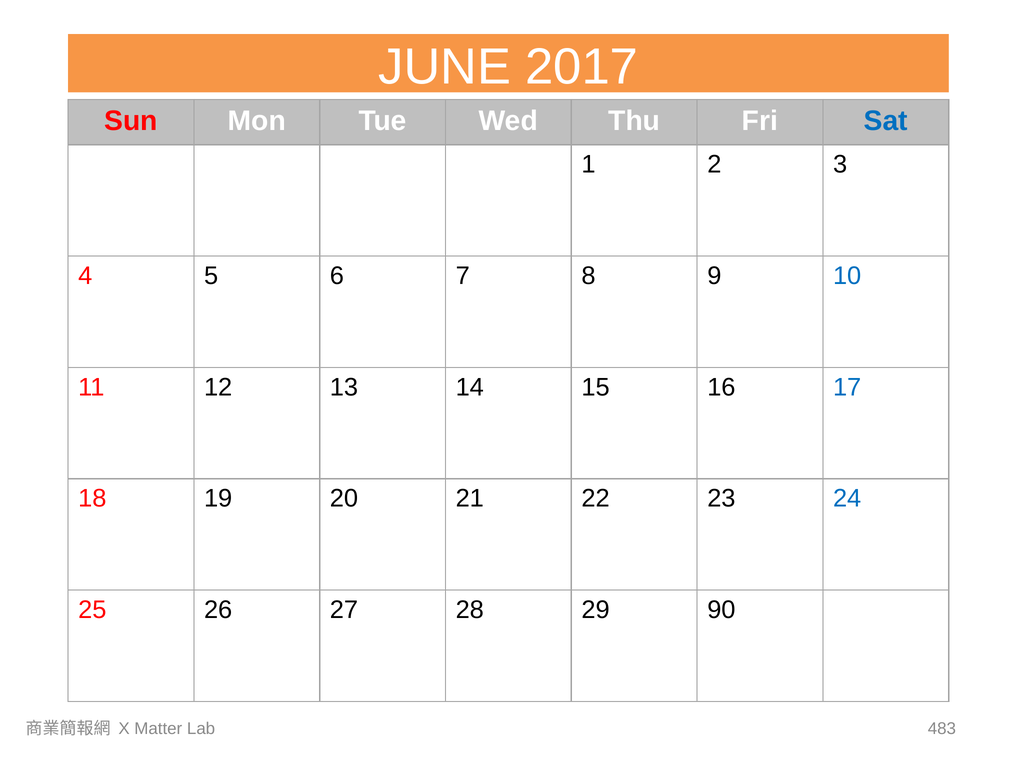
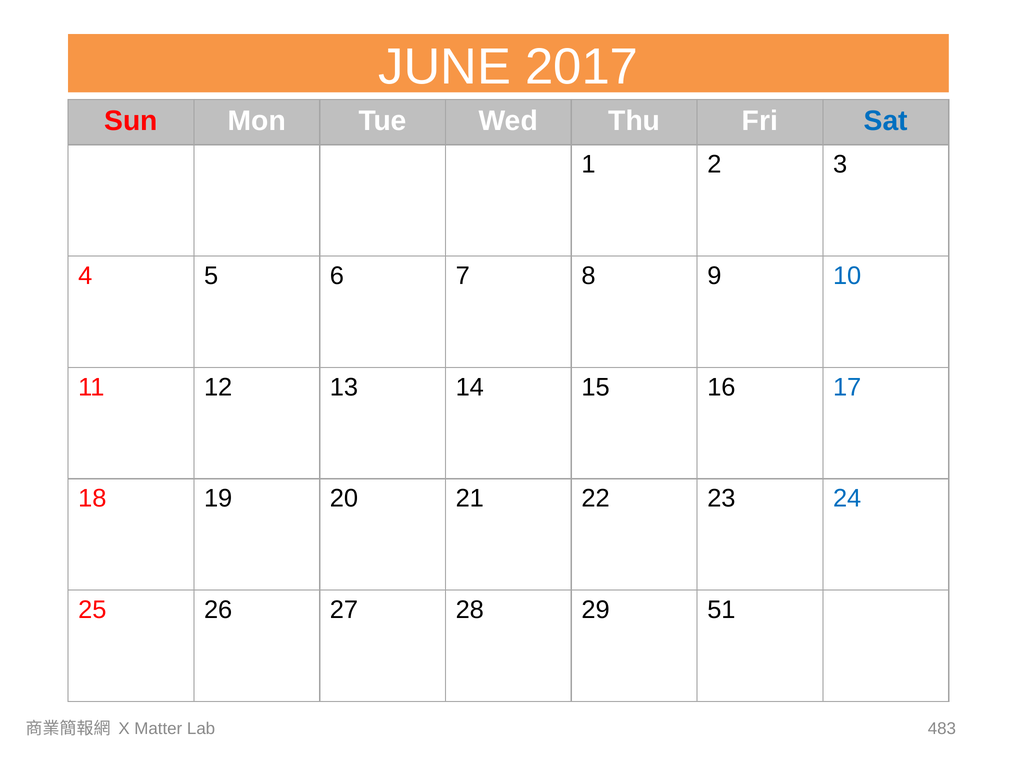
90: 90 -> 51
